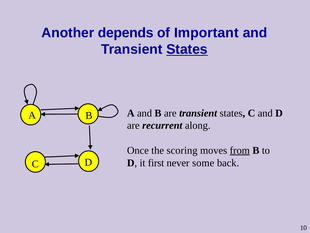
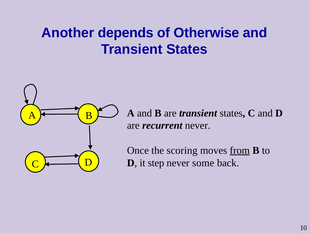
Important: Important -> Otherwise
States at (187, 49) underline: present -> none
recurrent along: along -> never
first: first -> step
